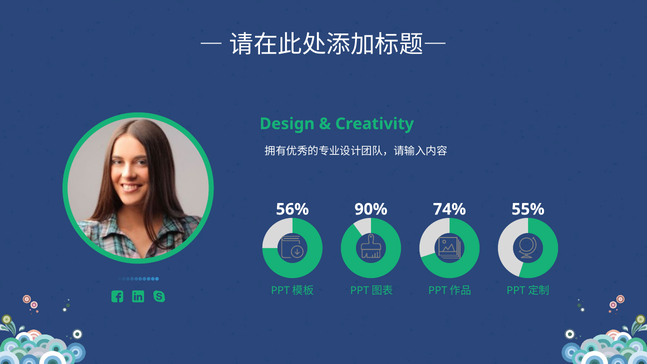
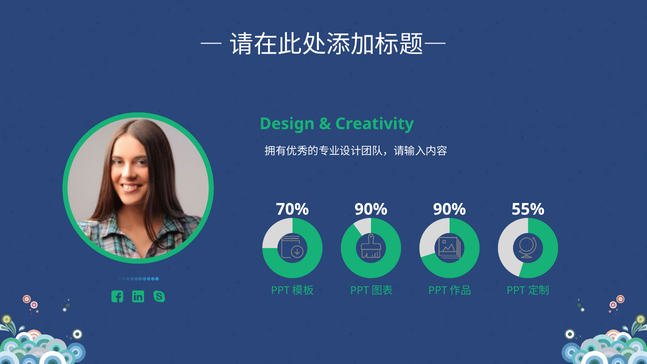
56%: 56% -> 70%
90% 74%: 74% -> 90%
